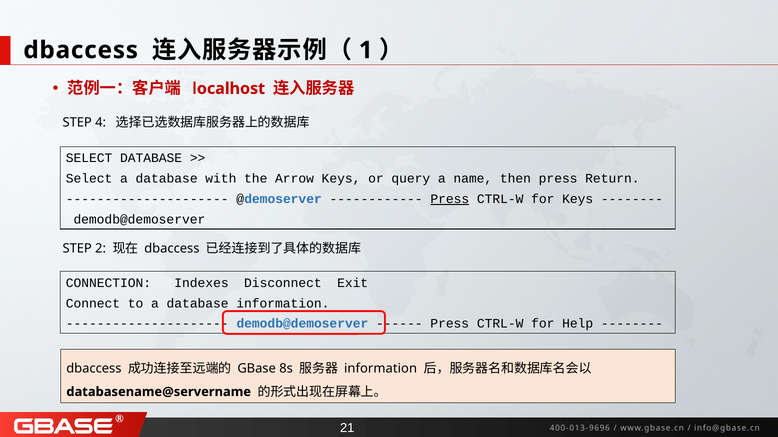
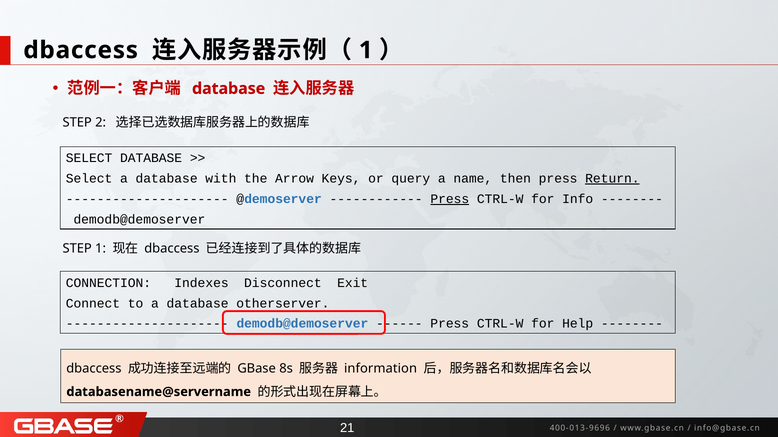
localhost at (229, 89): localhost -> database
4: 4 -> 2
Return underline: none -> present
for Keys: Keys -> Info
STEP 2: 2 -> 1
database information: information -> otherserver
